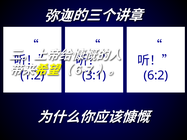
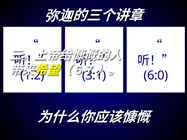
6:2: 6:2 -> 6:0
